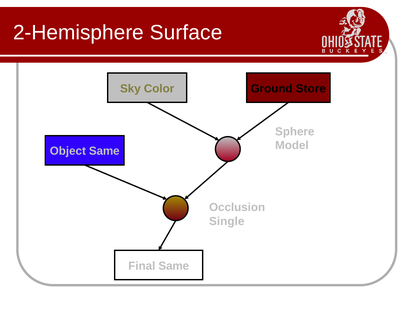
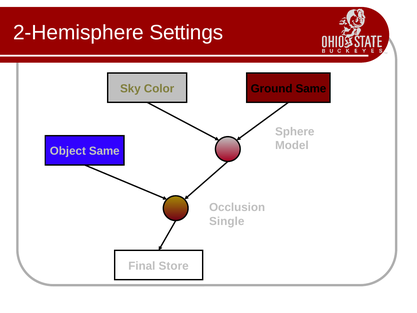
Surface: Surface -> Settings
Ground Store: Store -> Same
Final Same: Same -> Store
